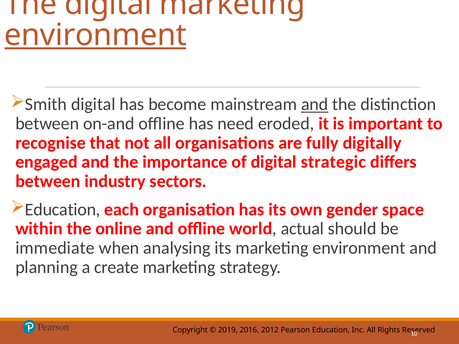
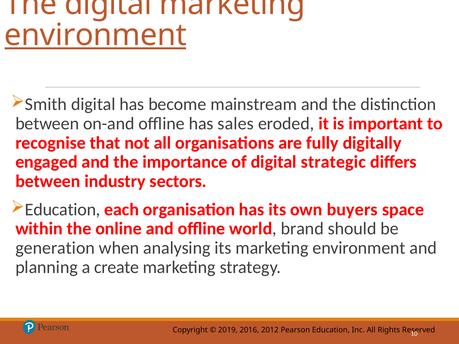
and at (315, 104) underline: present -> none
need: need -> sales
gender: gender -> buyers
actual: actual -> brand
immediate: immediate -> generation
